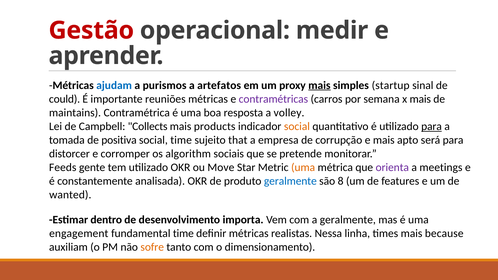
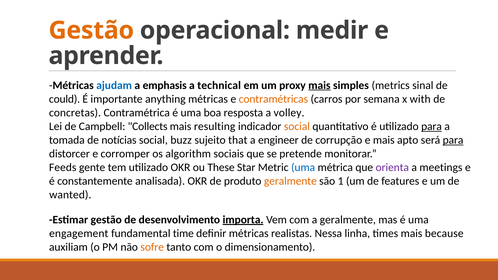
Gestão at (91, 30) colour: red -> orange
purismos: purismos -> emphasis
artefatos: artefatos -> technical
startup: startup -> metrics
reuniões: reuniões -> anything
contramétricas colour: purple -> orange
x mais: mais -> with
maintains: maintains -> concretas
products: products -> resulting
positiva: positiva -> notícias
social time: time -> buzz
empresa: empresa -> engineer
para at (453, 140) underline: none -> present
Move: Move -> These
uma at (303, 167) colour: orange -> blue
geralmente at (290, 181) colour: blue -> orange
8: 8 -> 1
Estimar dentro: dentro -> gestão
importa underline: none -> present
